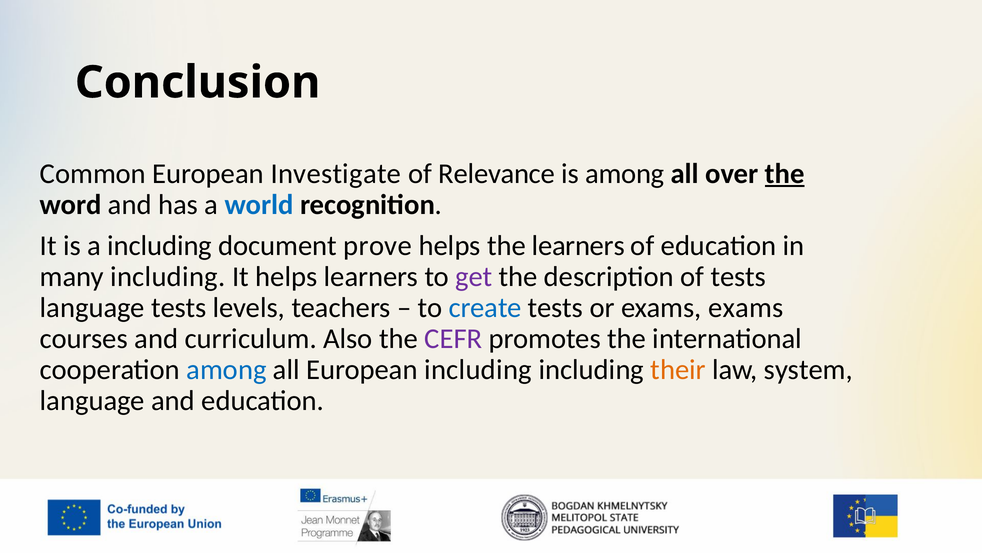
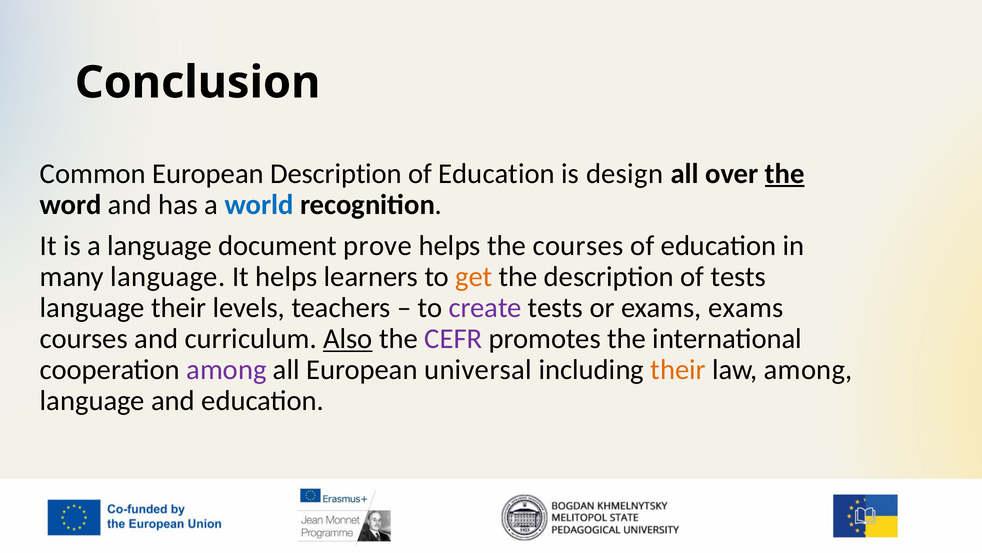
European Investigate: Investigate -> Description
Relevance at (497, 173): Relevance -> Education
is among: among -> design
a including: including -> language
the learners: learners -> courses
many including: including -> language
get colour: purple -> orange
language tests: tests -> their
create colour: blue -> purple
Also underline: none -> present
among at (226, 369) colour: blue -> purple
European including: including -> universal
law system: system -> among
